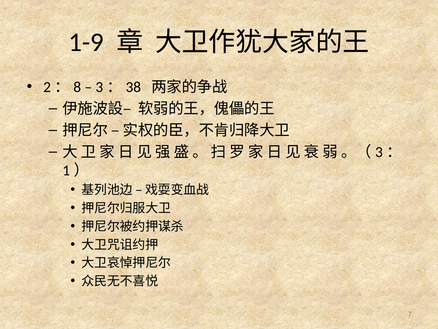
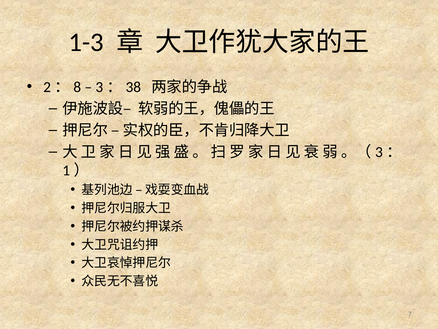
1-9: 1-9 -> 1-3
